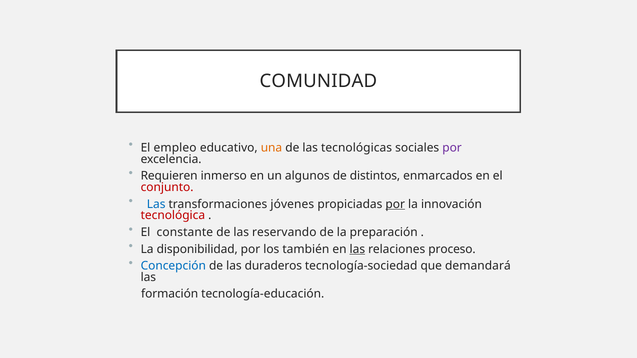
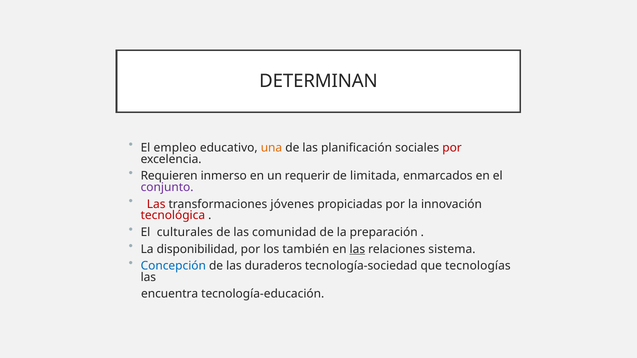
COMUNIDAD: COMUNIDAD -> DETERMINAN
tecnológicas: tecnológicas -> planificación
por at (452, 148) colour: purple -> red
algunos: algunos -> requerir
distintos: distintos -> limitada
conjunto colour: red -> purple
Las at (156, 204) colour: blue -> red
por at (395, 204) underline: present -> none
constante: constante -> culturales
reservando: reservando -> comunidad
proceso: proceso -> sistema
demandará: demandará -> tecnologías
formación: formación -> encuentra
